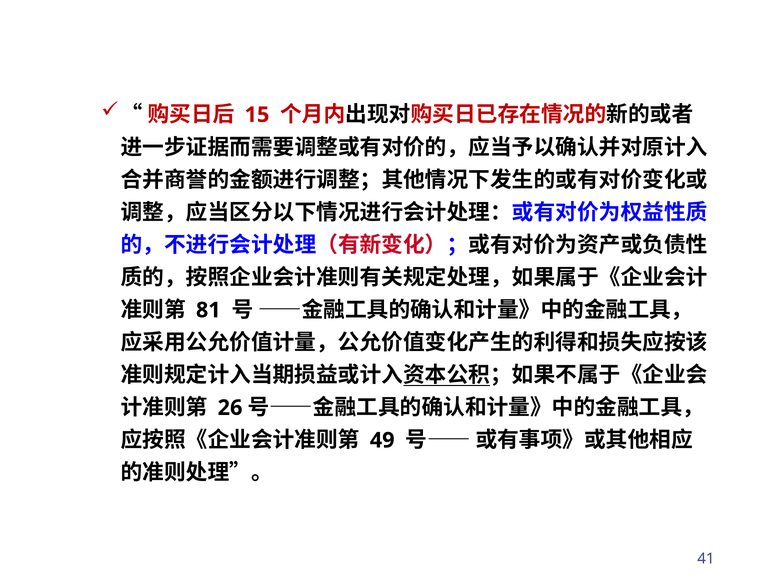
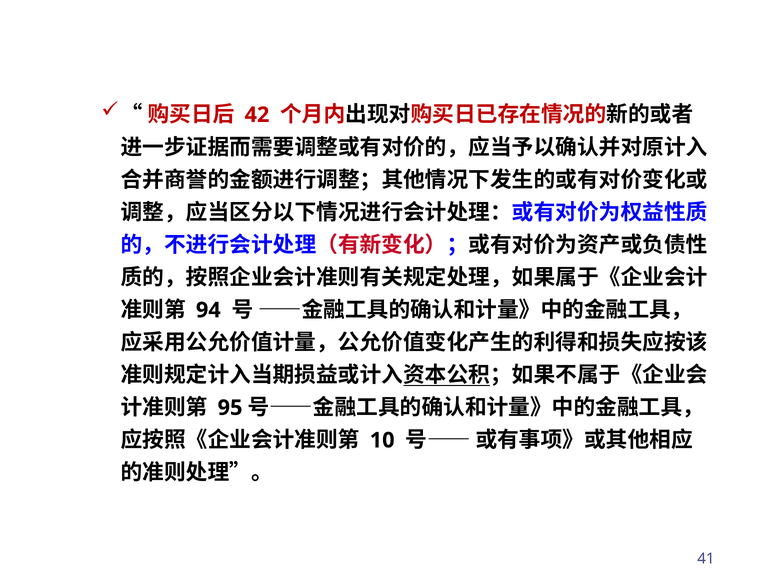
15: 15 -> 42
81: 81 -> 94
26: 26 -> 95
49: 49 -> 10
